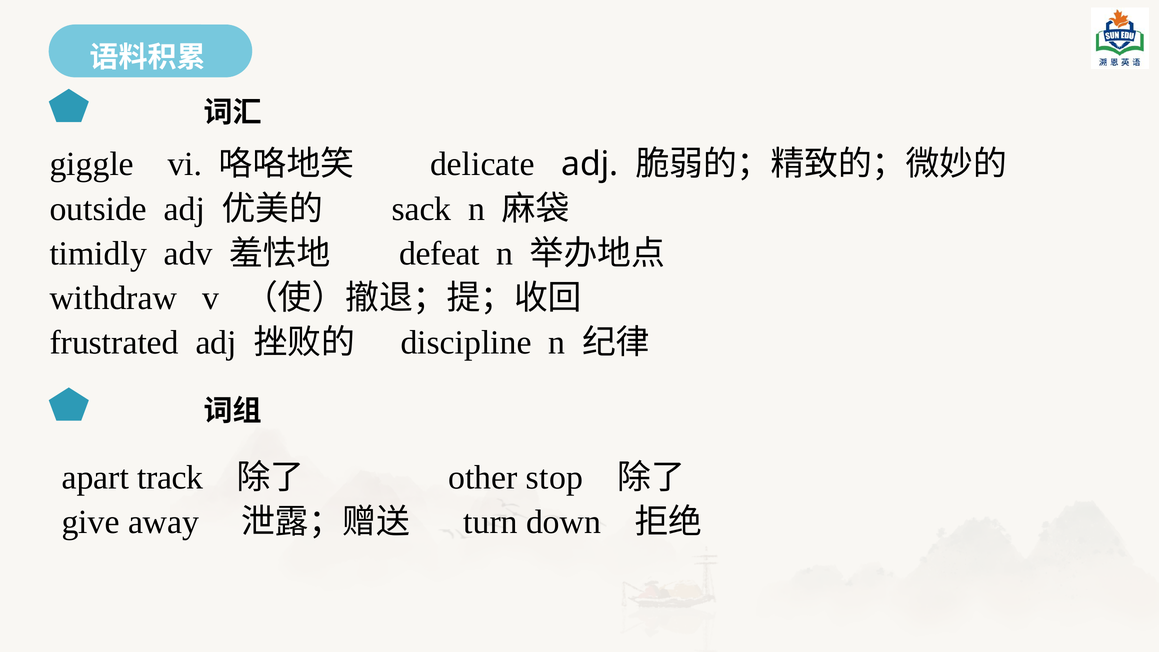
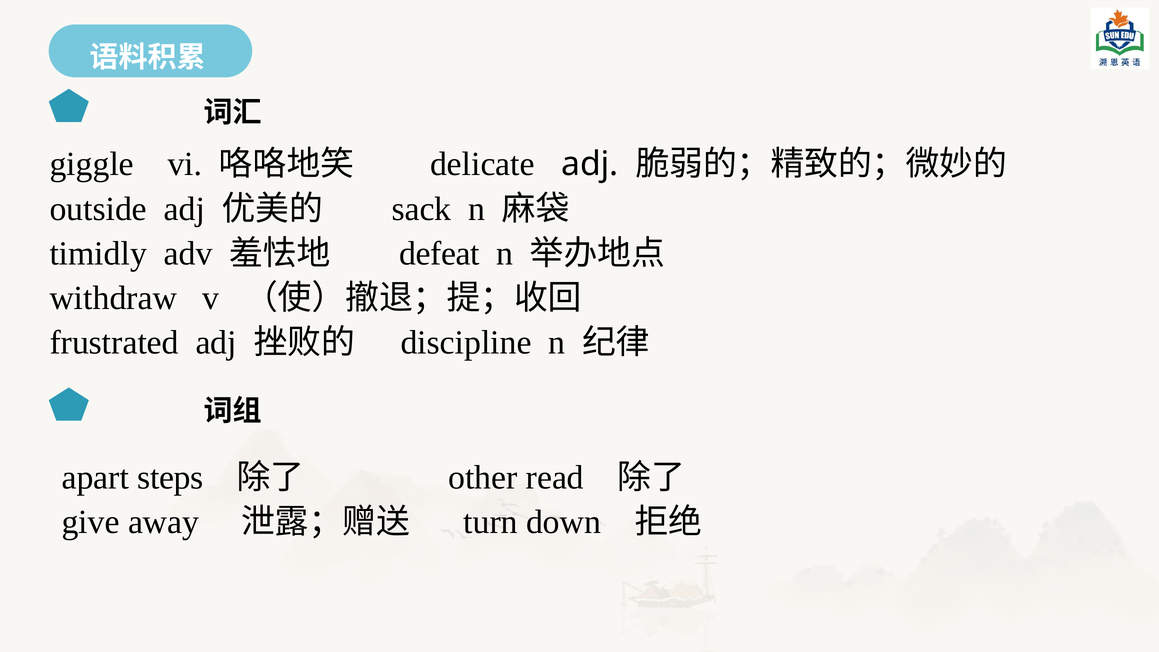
track: track -> steps
stop: stop -> read
